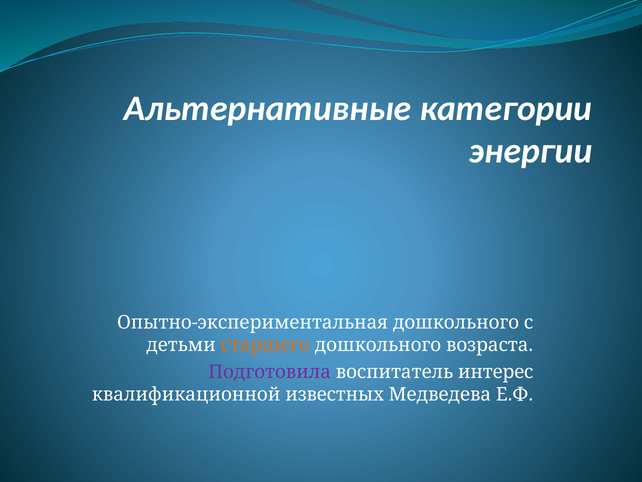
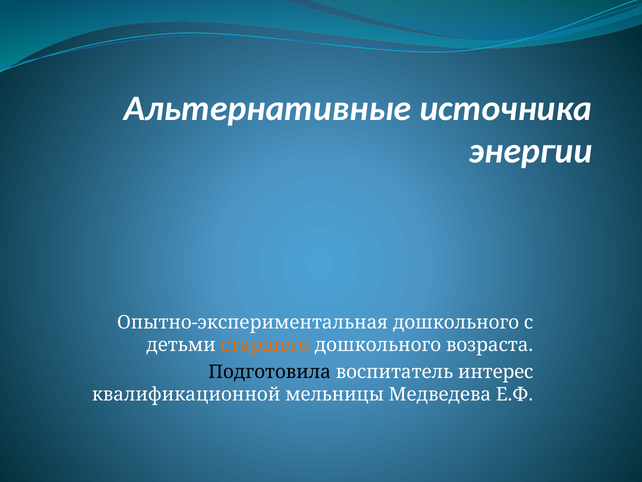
категории: категории -> источника
Подготовила colour: purple -> black
известных: известных -> мельницы
